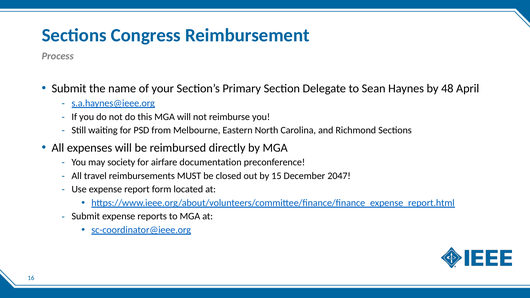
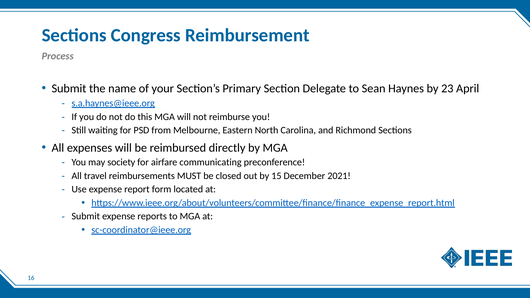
48: 48 -> 23
documentation: documentation -> communicating
2047: 2047 -> 2021
